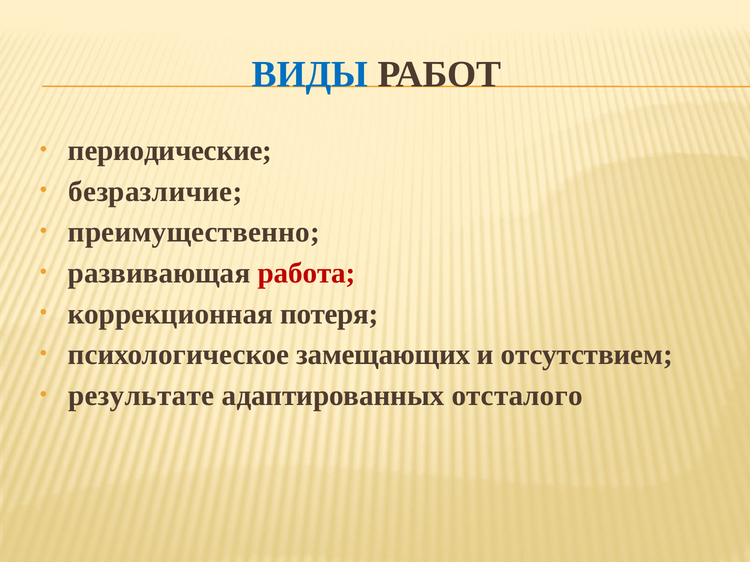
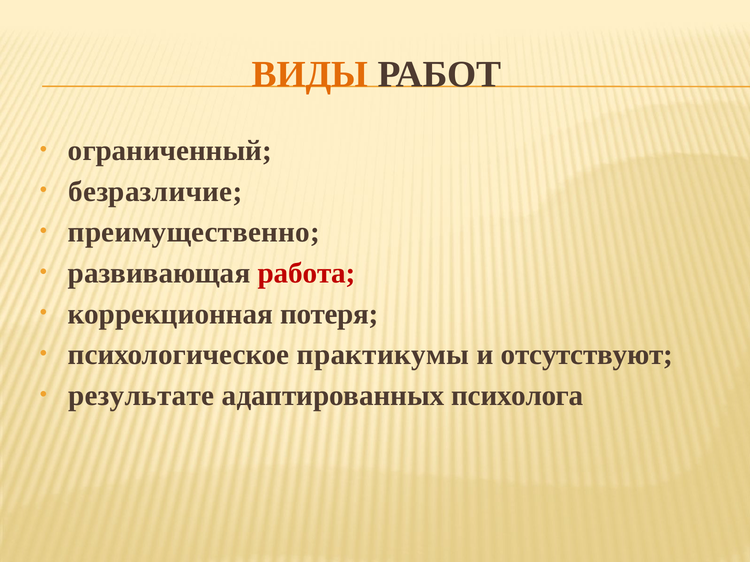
ВИДЫ colour: blue -> orange
периодические: периодические -> ограниченный
замещающих: замещающих -> практикумы
отсутствием: отсутствием -> отсутствуют
отсталого: отсталого -> психолога
